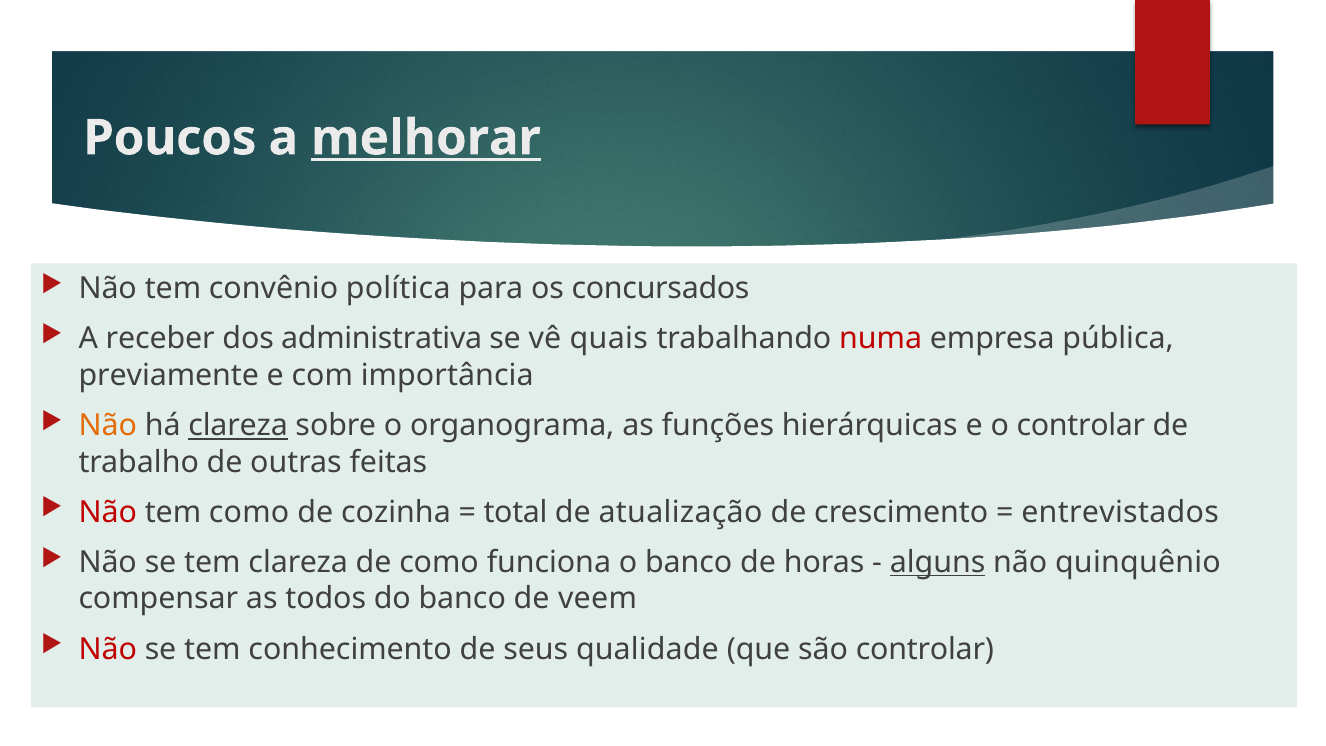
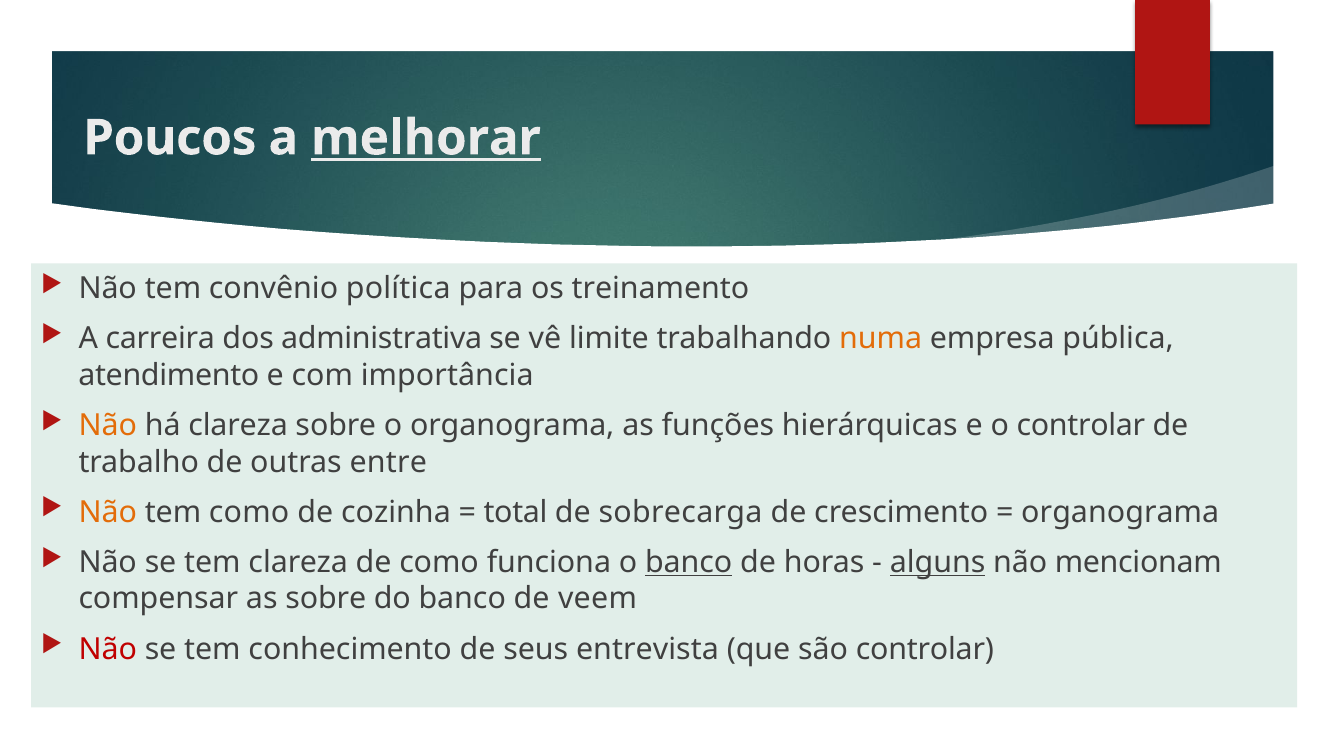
concursados: concursados -> treinamento
receber: receber -> carreira
quais: quais -> limite
numa colour: red -> orange
previamente: previamente -> atendimento
clareza at (238, 426) underline: present -> none
feitas: feitas -> entre
Não at (108, 512) colour: red -> orange
atualização: atualização -> sobrecarga
entrevistados at (1120, 512): entrevistados -> organograma
banco at (689, 562) underline: none -> present
quinquênio: quinquênio -> mencionam
as todos: todos -> sobre
qualidade: qualidade -> entrevista
